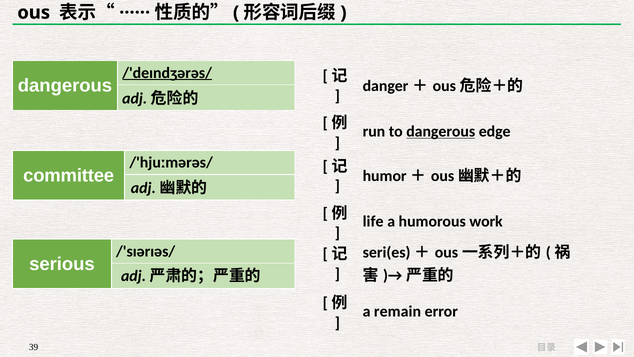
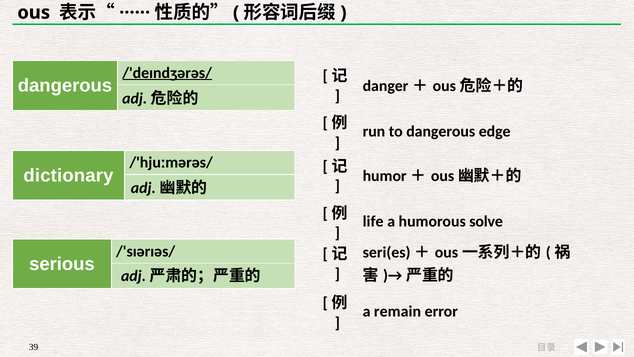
dangerous at (441, 131) underline: present -> none
committee: committee -> dictionary
work: work -> solve
